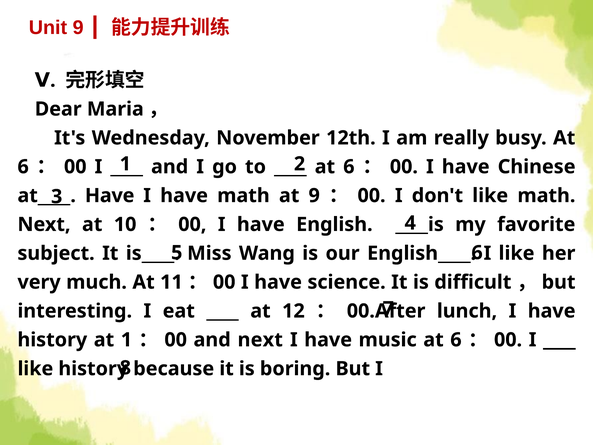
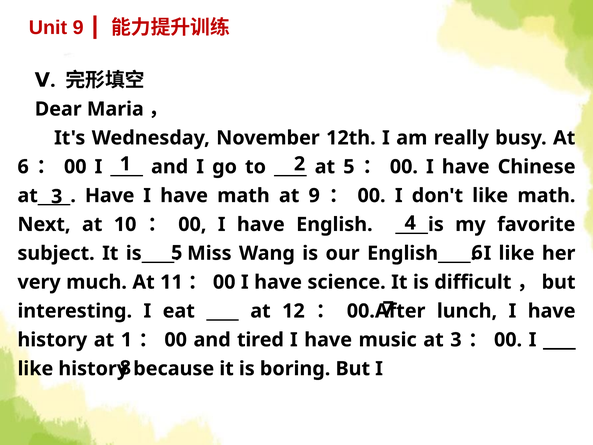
6 at (349, 167): 6 -> 5
and next: next -> tired
music at 6: 6 -> 3
